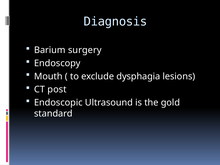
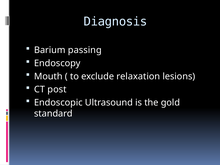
surgery: surgery -> passing
dysphagia: dysphagia -> relaxation
